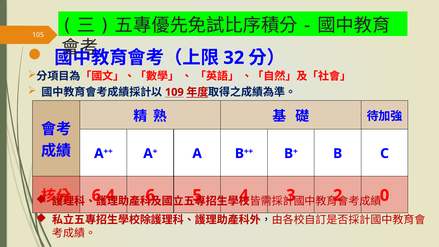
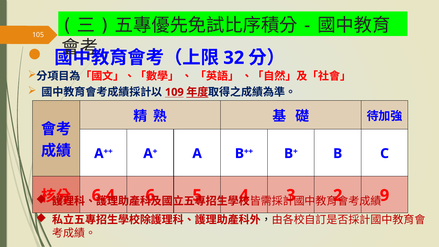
0: 0 -> 9
